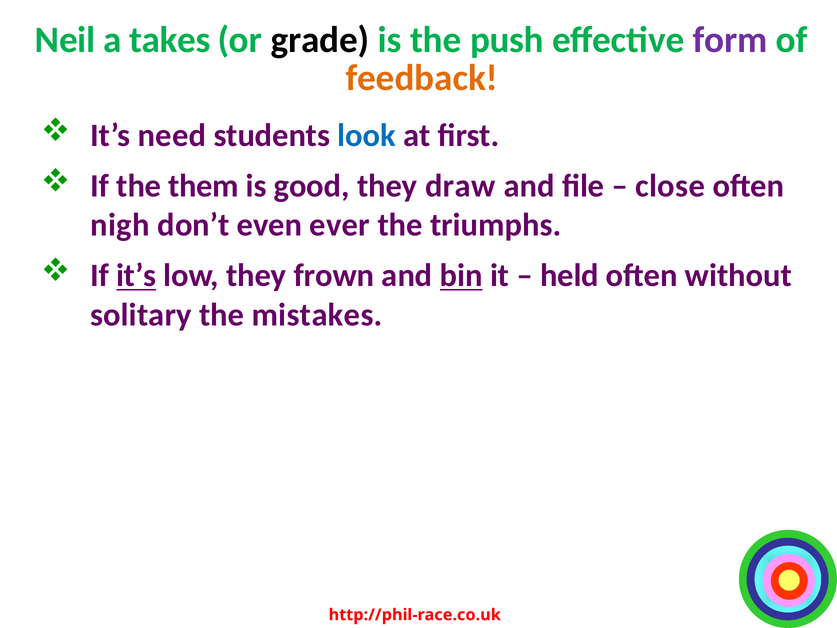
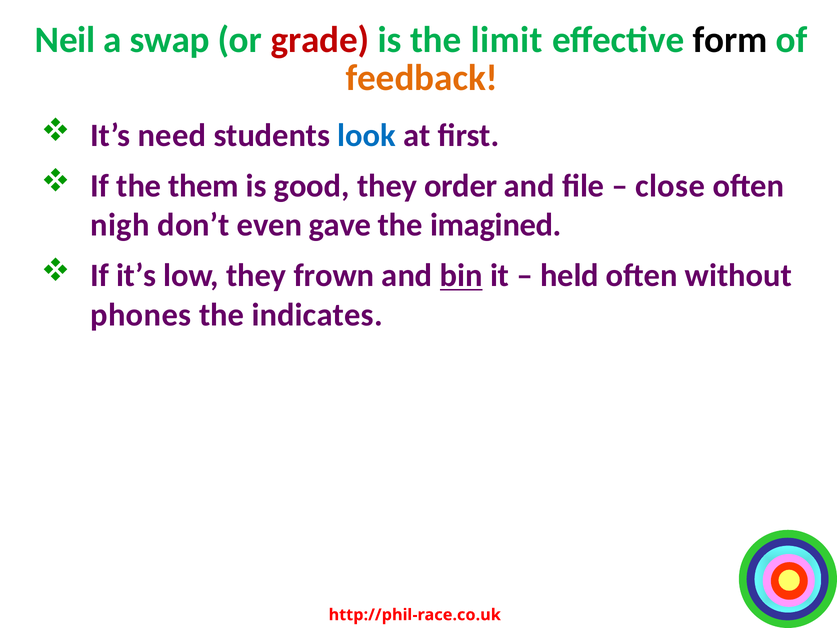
takes: takes -> swap
grade colour: black -> red
push: push -> limit
form colour: purple -> black
draw: draw -> order
ever: ever -> gave
triumphs: triumphs -> imagined
it’s at (136, 276) underline: present -> none
solitary: solitary -> phones
mistakes: mistakes -> indicates
